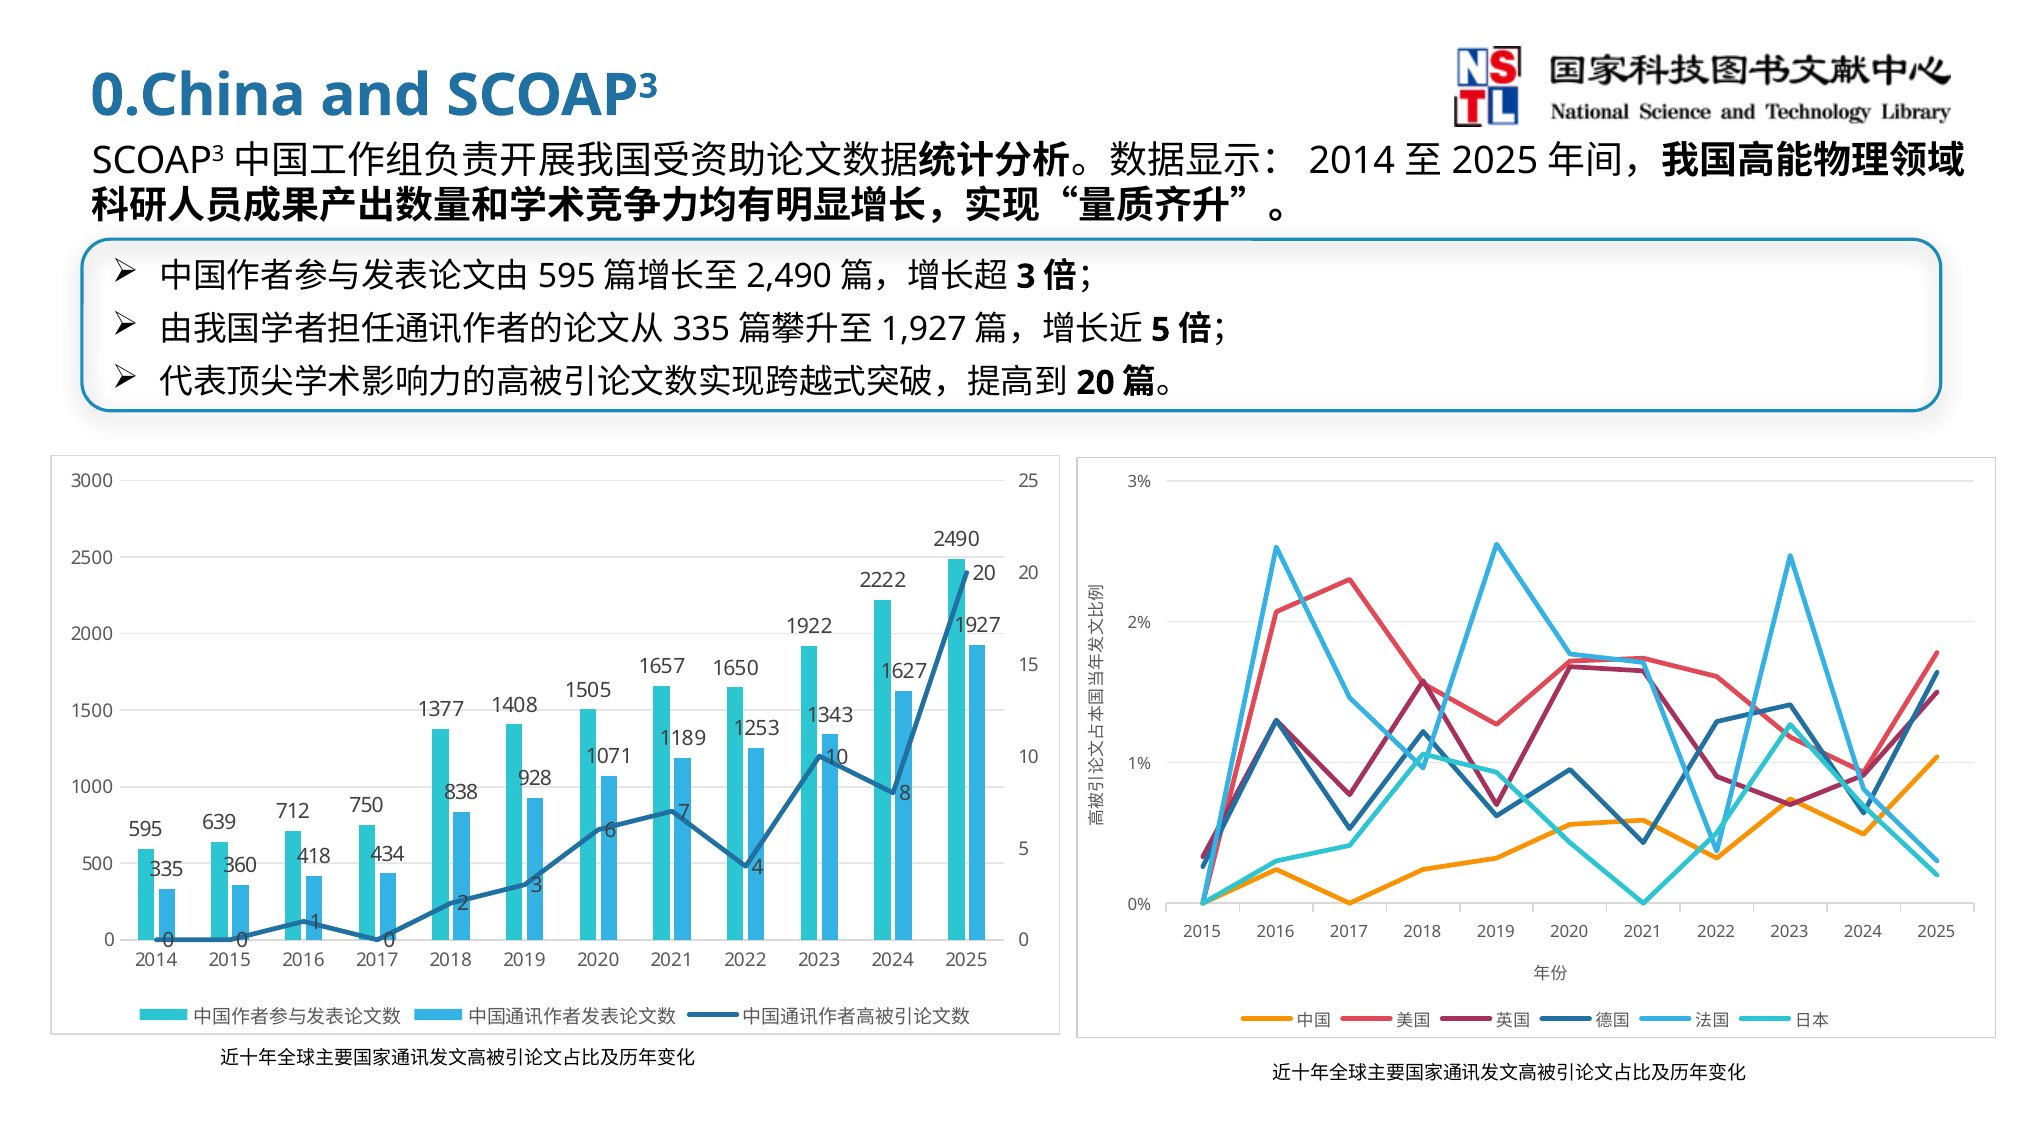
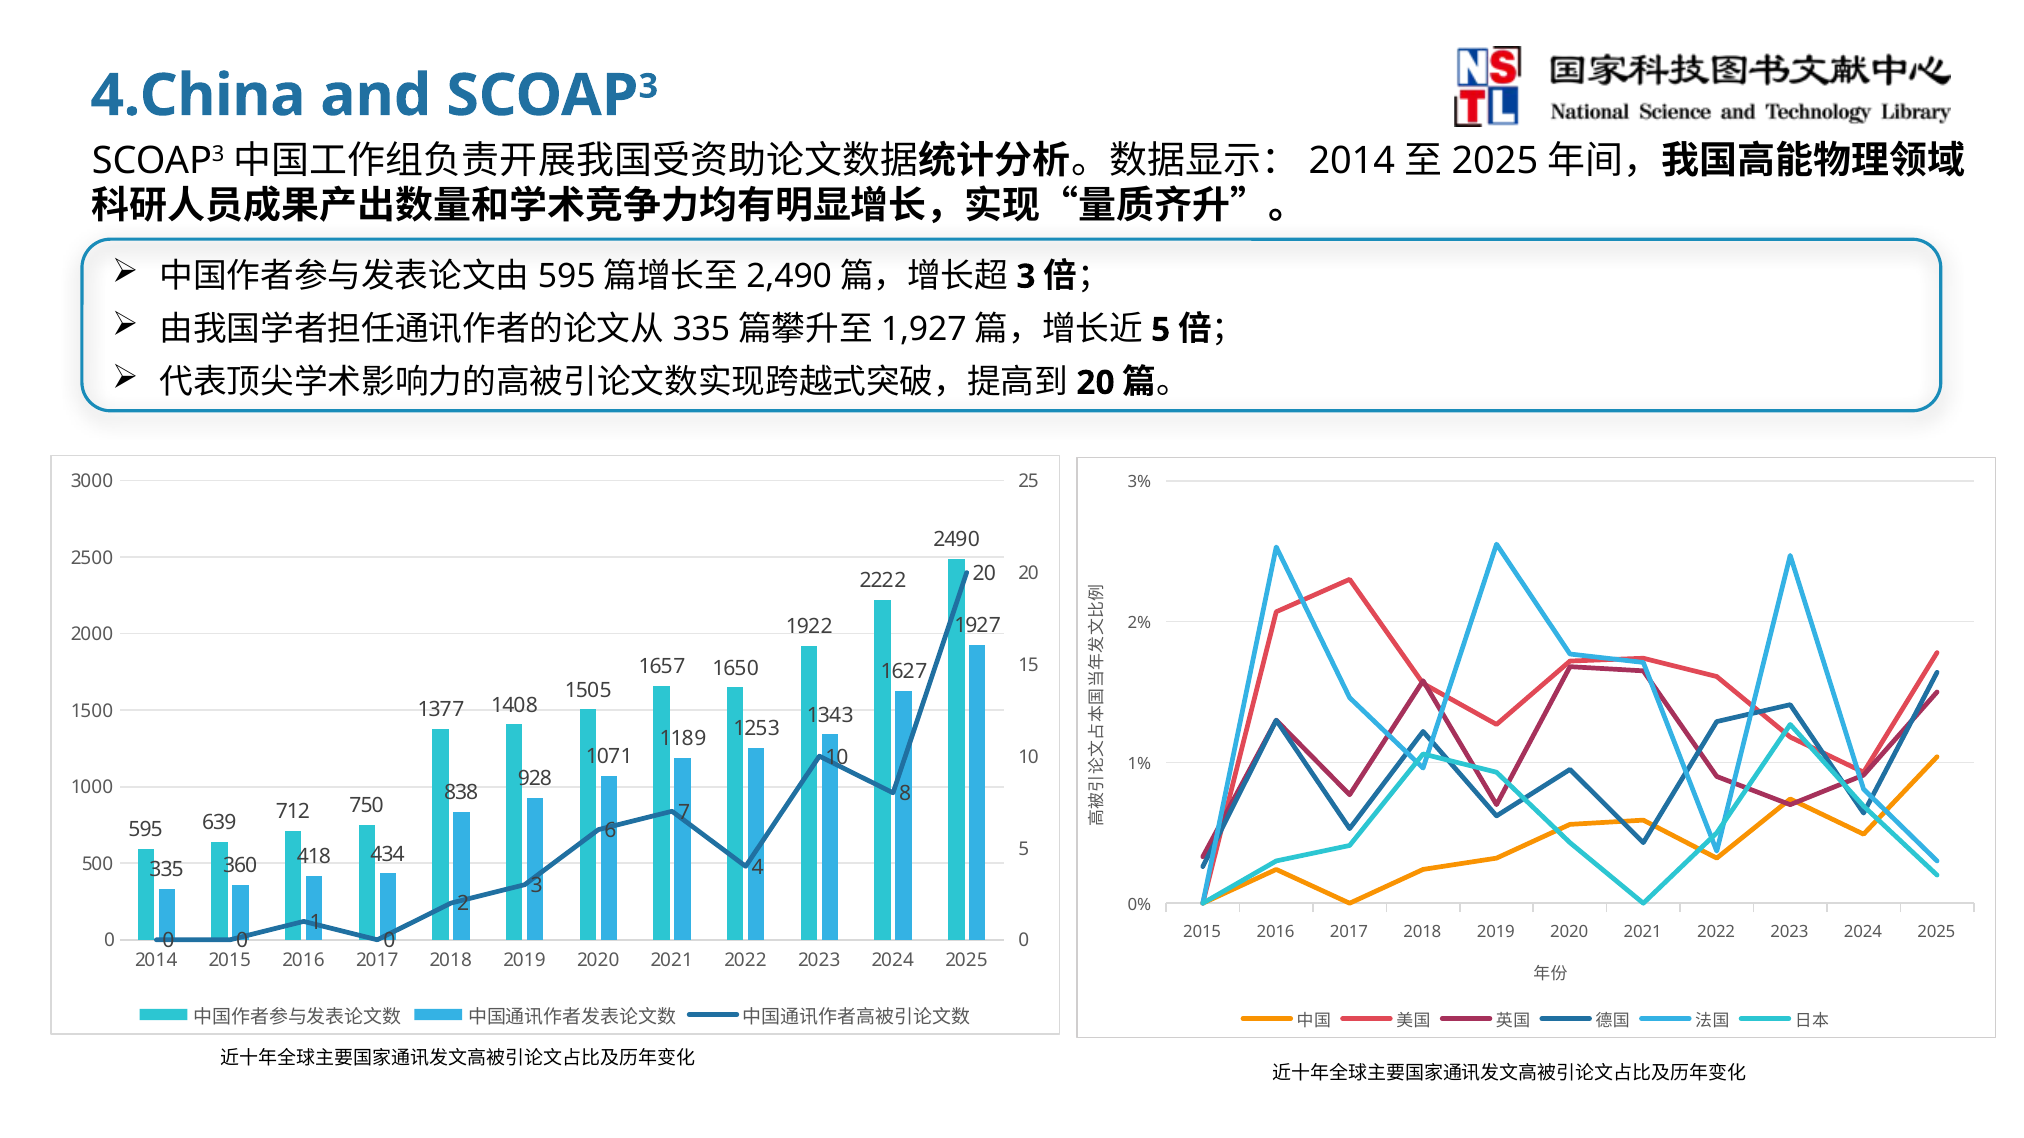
0.China: 0.China -> 4.China
